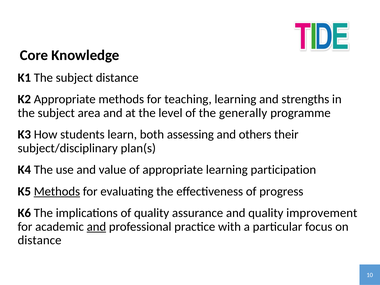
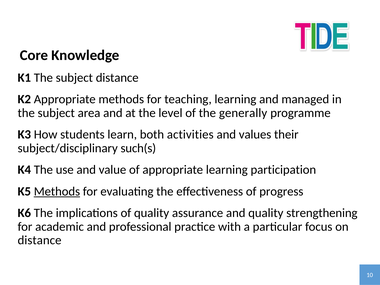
strengths: strengths -> managed
assessing: assessing -> activities
others: others -> values
plan(s: plan(s -> such(s
improvement: improvement -> strengthening
and at (96, 227) underline: present -> none
